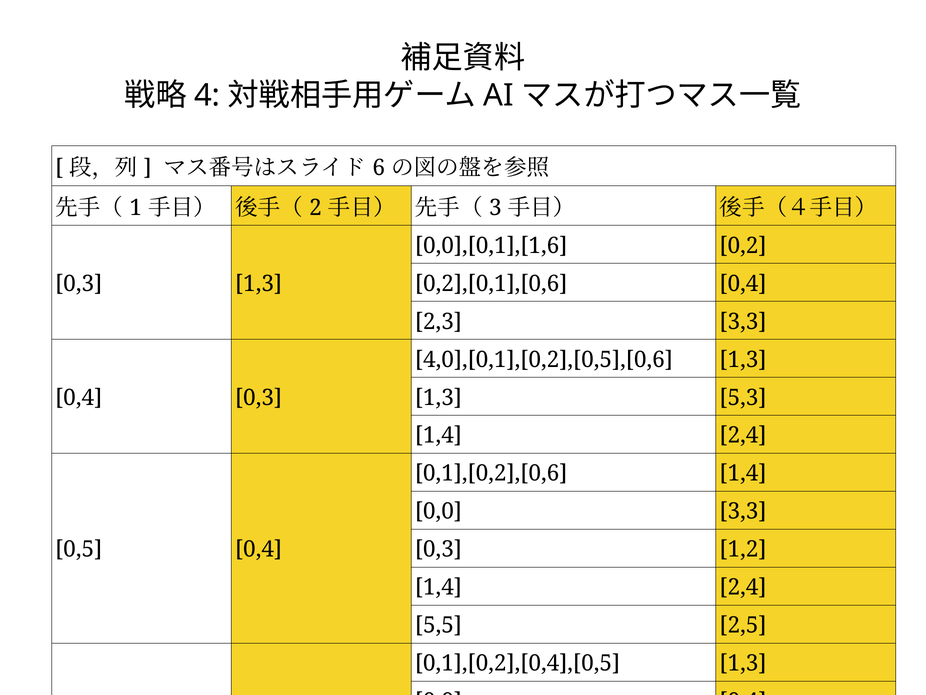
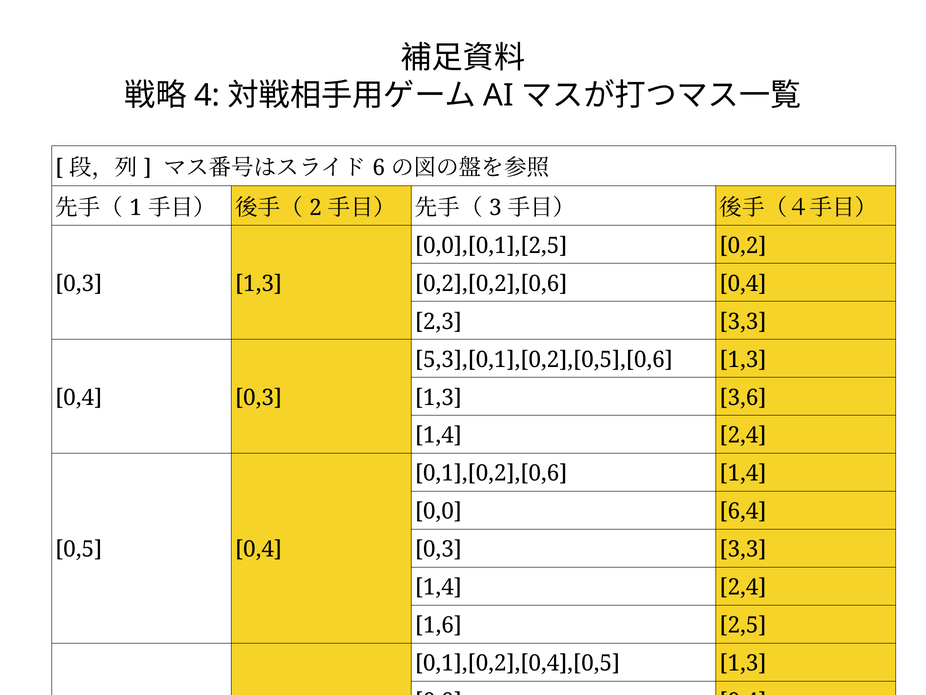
0,0],[0,1],[1,6: 0,0],[0,1],[1,6 -> 0,0],[0,1],[2,5
0,2],[0,1],[0,6: 0,2],[0,1],[0,6 -> 0,2],[0,2],[0,6
4,0],[0,1],[0,2],[0,5],[0,6: 4,0],[0,1],[0,2],[0,5],[0,6 -> 5,3],[0,1],[0,2],[0,5],[0,6
5,3: 5,3 -> 3,6
0,0 3,3: 3,3 -> 6,4
0,3 1,2: 1,2 -> 3,3
5,5 at (438, 625): 5,5 -> 1,6
